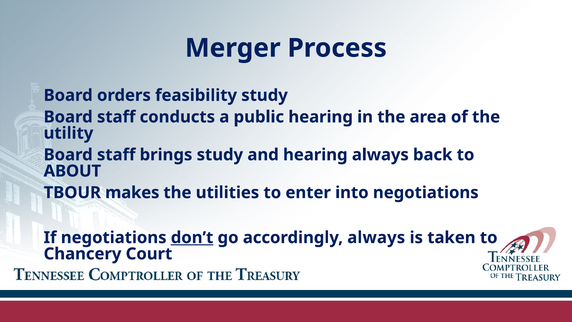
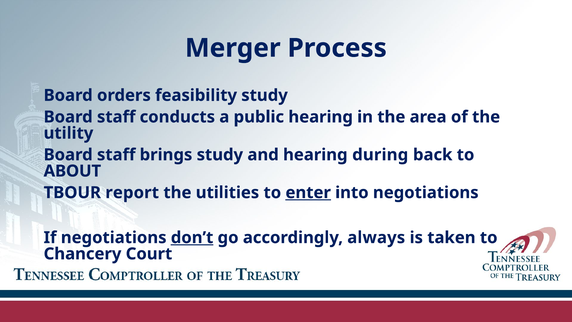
hearing always: always -> during
makes: makes -> report
enter underline: none -> present
